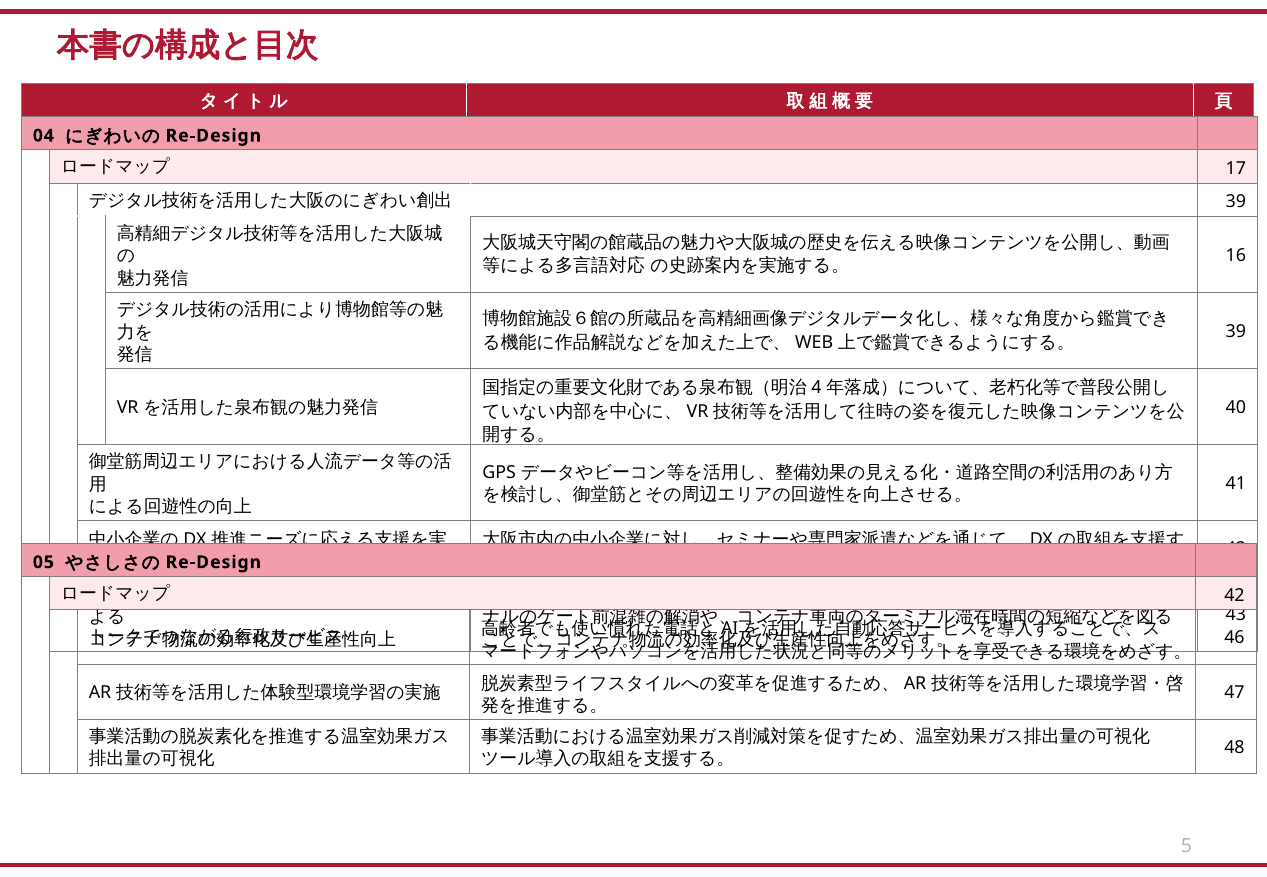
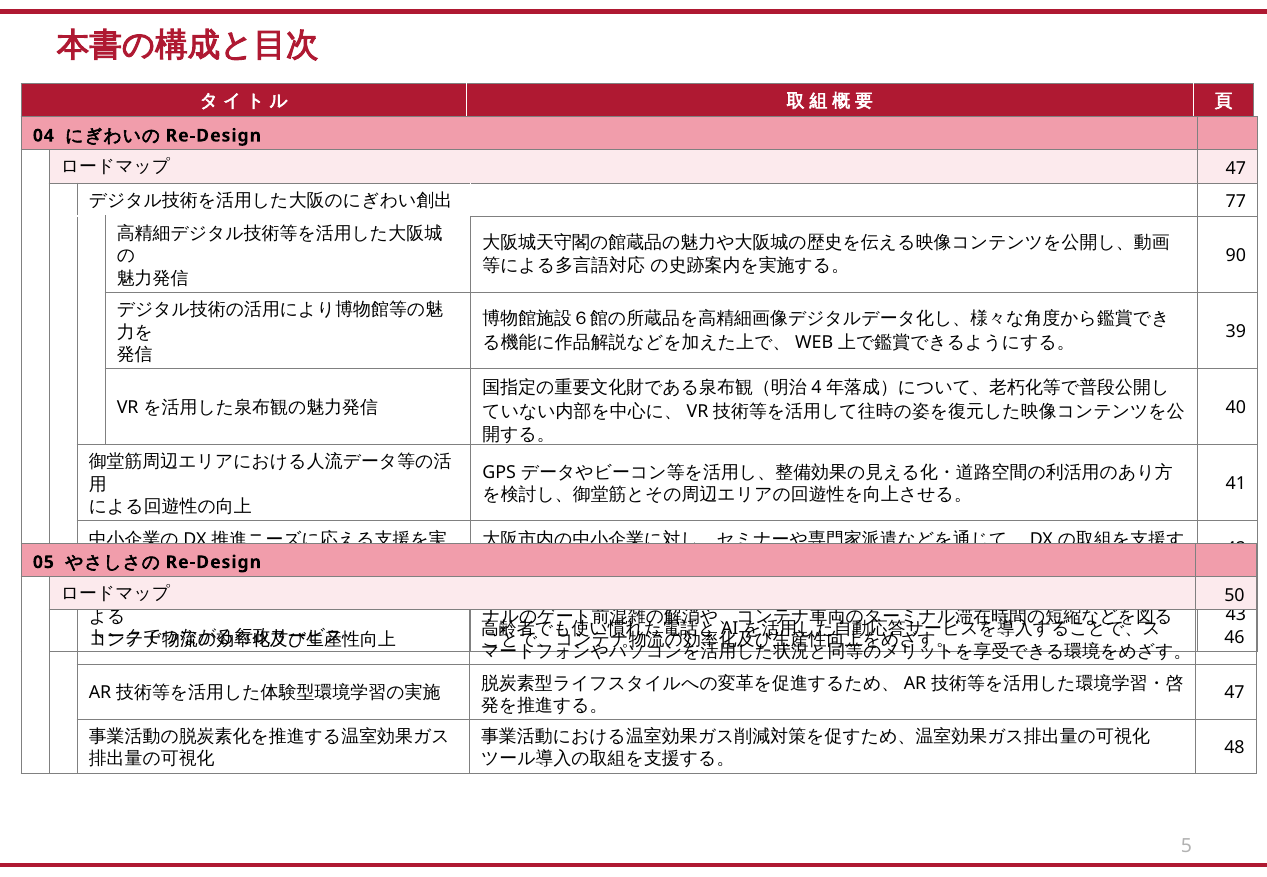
17 at (1236, 169): 17 -> 47
39 at (1236, 202): 39 -> 77
16: 16 -> 90
42 at (1234, 596): 42 -> 50
